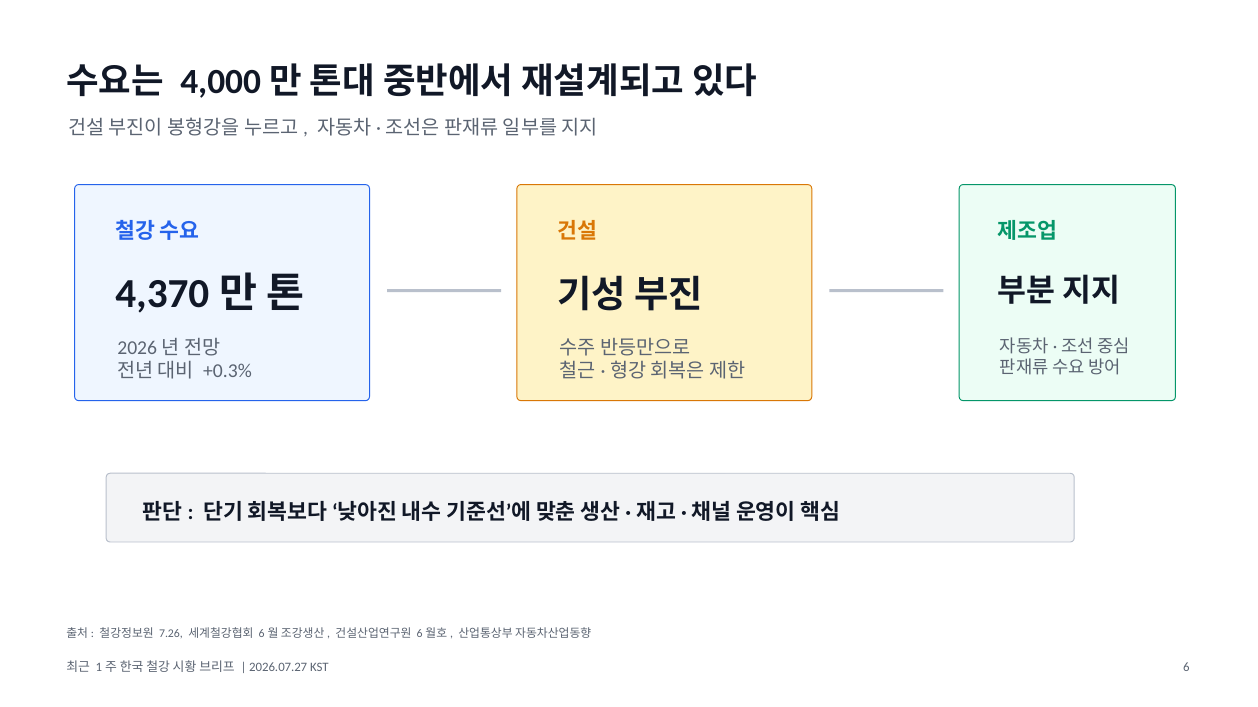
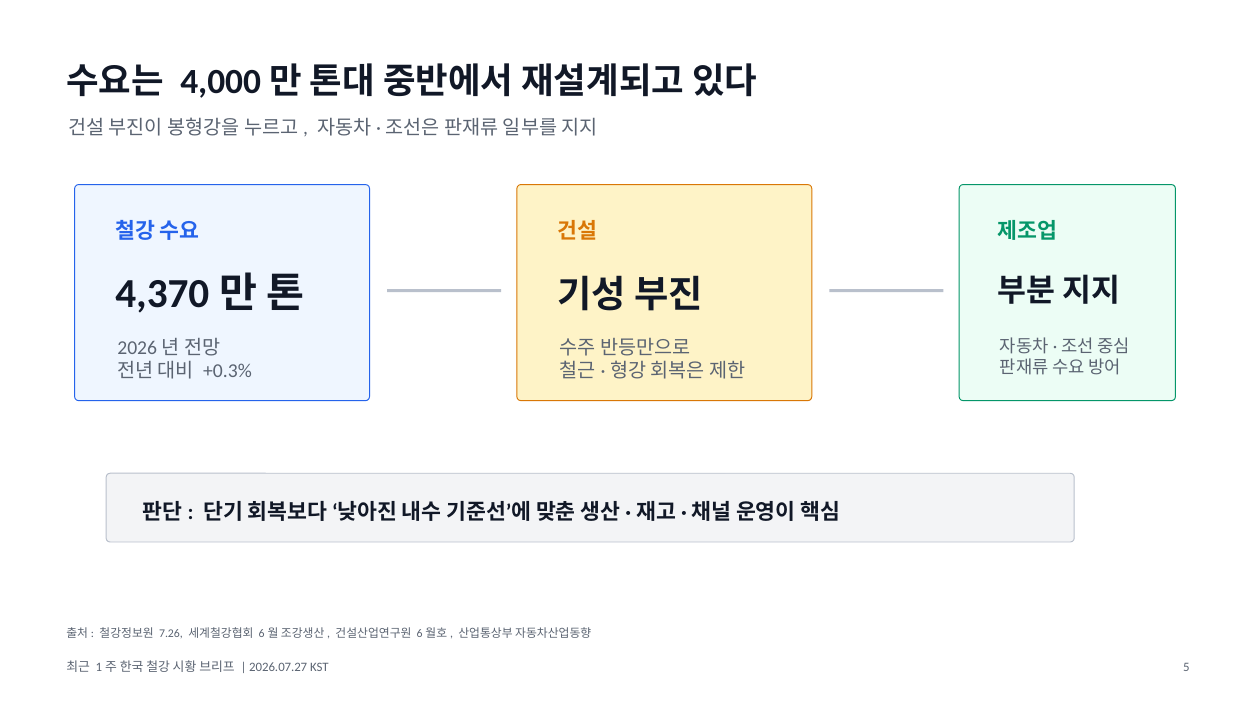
KST 6: 6 -> 5
